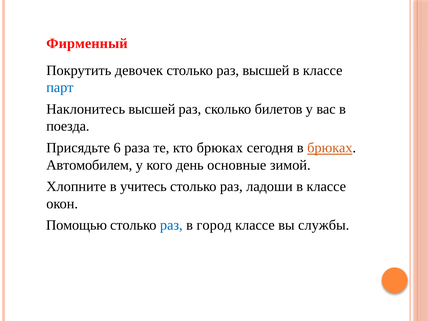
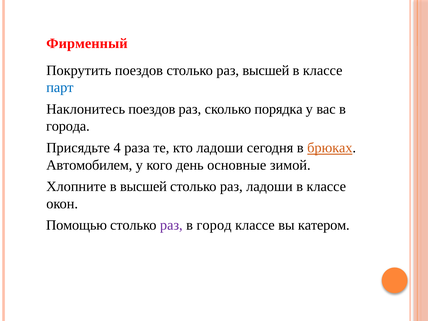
Покрутить девочек: девочек -> поездов
Наклонитесь высшей: высшей -> поездов
билетов: билетов -> порядка
поезда: поезда -> города
6: 6 -> 4
кто брюках: брюках -> ладоши
в учитесь: учитесь -> высшей
раз at (171, 225) colour: blue -> purple
службы: службы -> катером
